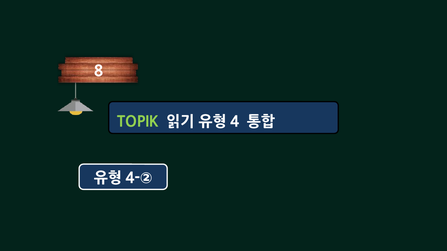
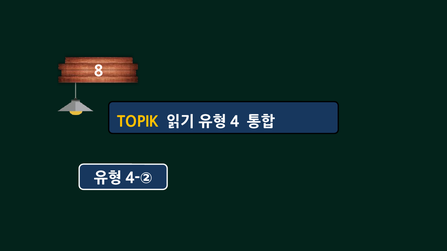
TOPIK colour: light green -> yellow
